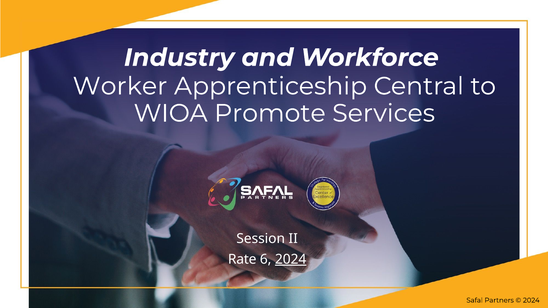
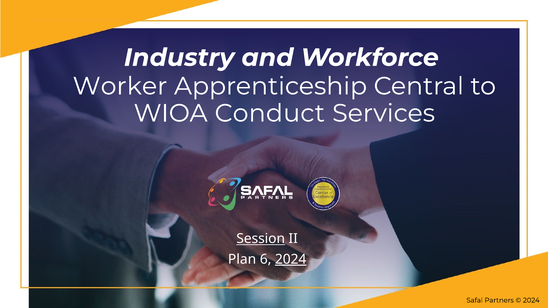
Promote: Promote -> Conduct
Session underline: none -> present
Rate: Rate -> Plan
